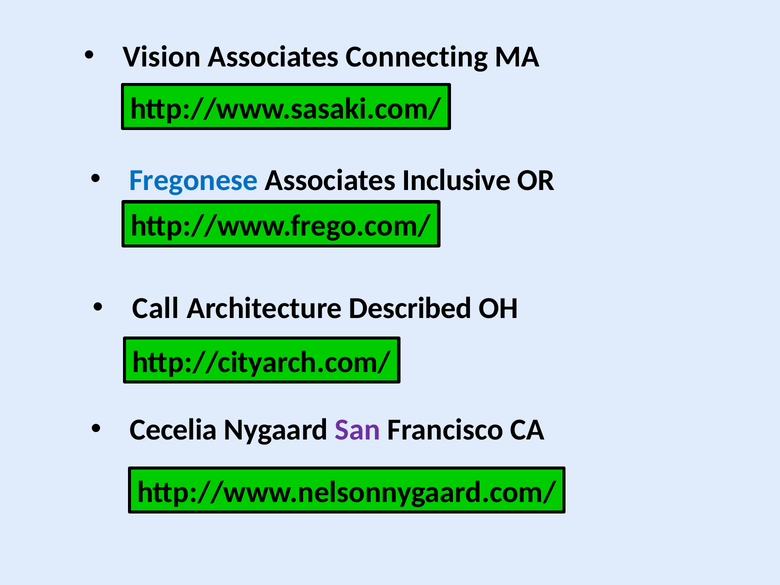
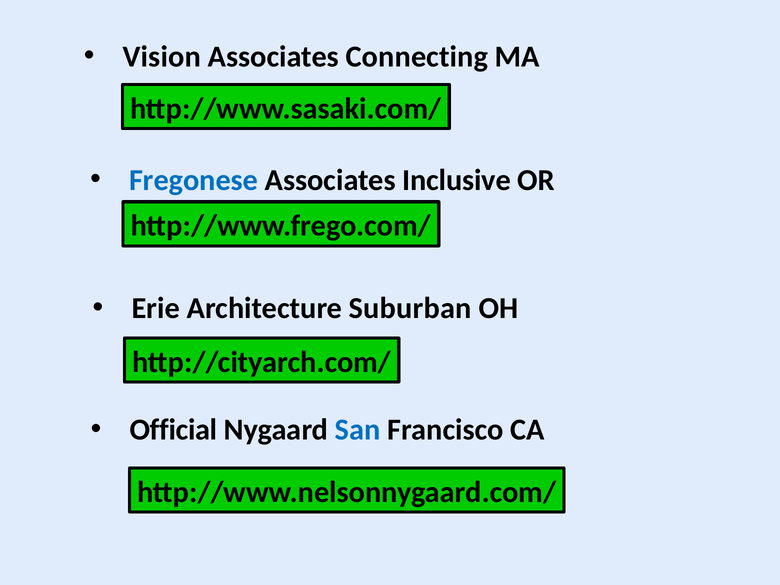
Call: Call -> Erie
Described: Described -> Suburban
Cecelia: Cecelia -> Official
San colour: purple -> blue
